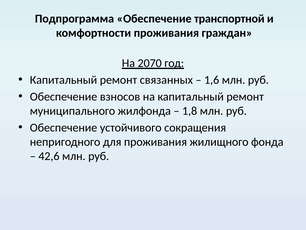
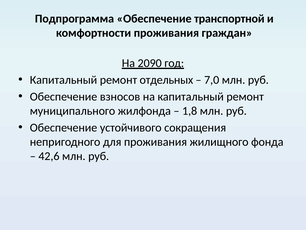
2070: 2070 -> 2090
связанных: связанных -> отдельных
1,6: 1,6 -> 7,0
